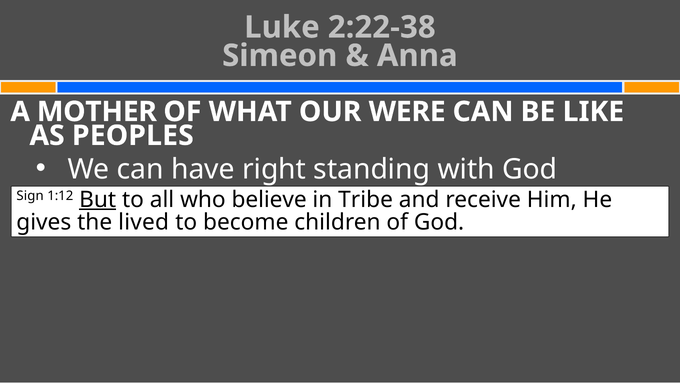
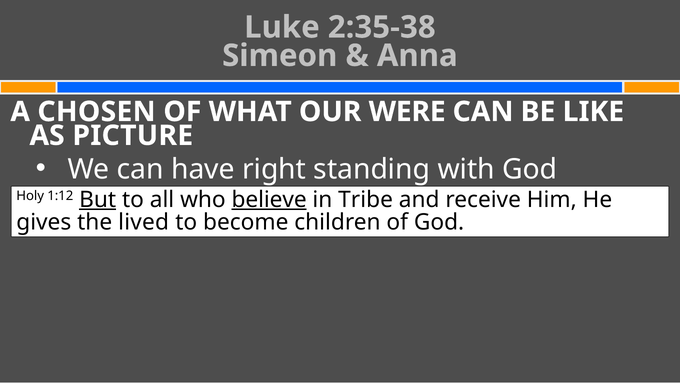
2:22-38: 2:22-38 -> 2:35-38
MOTHER: MOTHER -> CHOSEN
PEOPLES: PEOPLES -> PICTURE
Sign: Sign -> Holy
believe underline: none -> present
